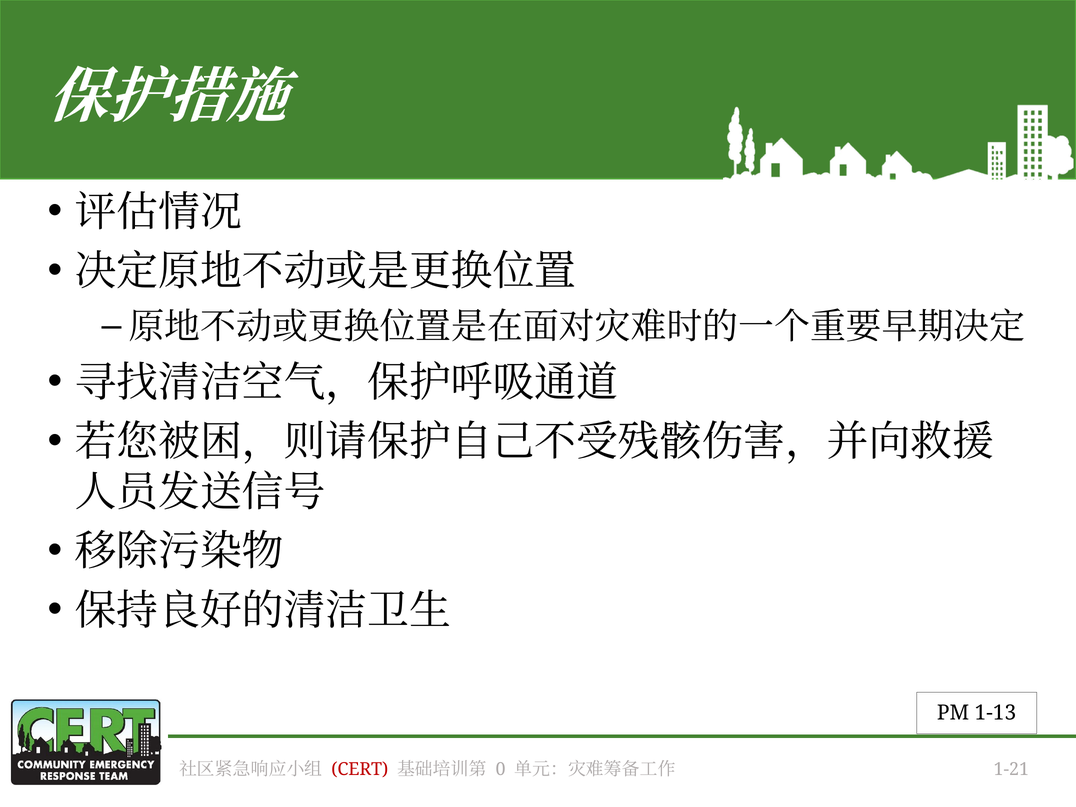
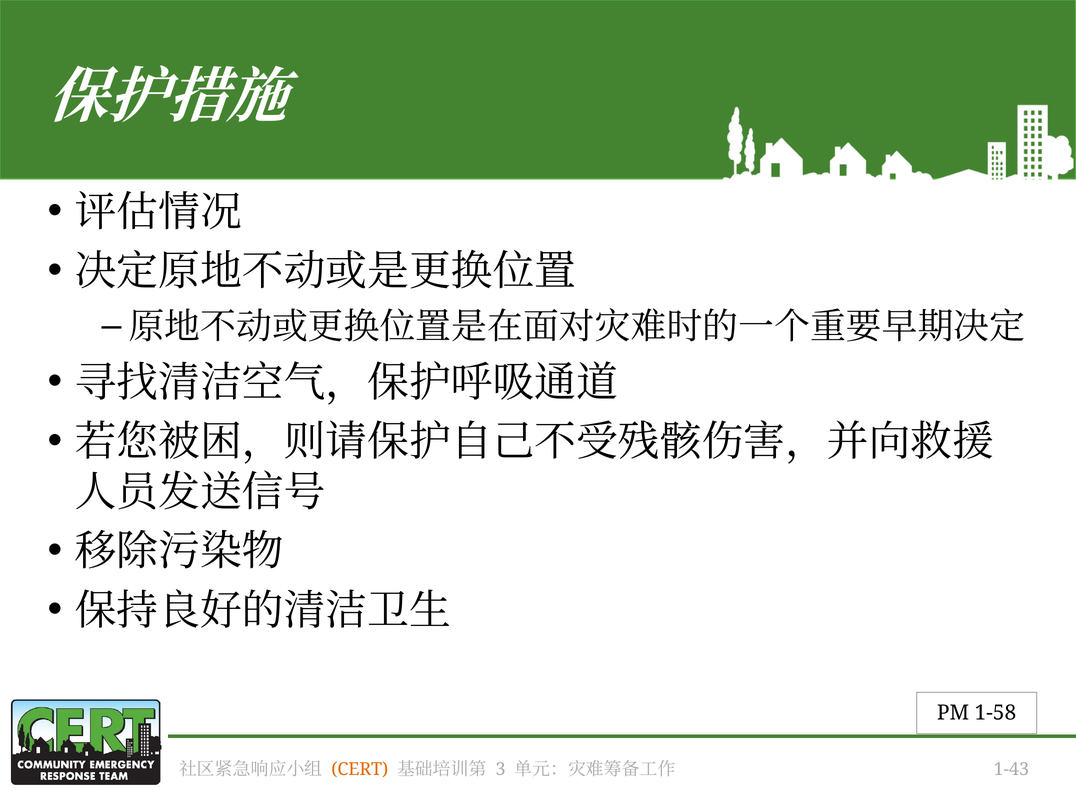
1-13: 1-13 -> 1-58
CERT colour: red -> orange
0: 0 -> 3
1-21: 1-21 -> 1-43
